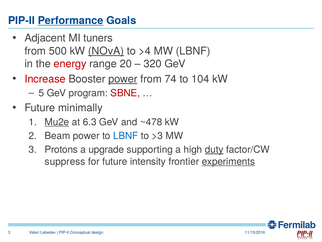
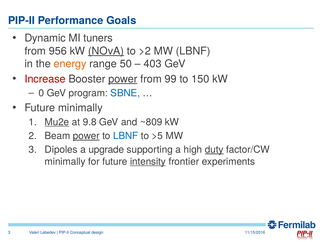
Performance underline: present -> none
Adjacent: Adjacent -> Dynamic
500: 500 -> 956
>4: >4 -> >2
energy colour: red -> orange
20: 20 -> 50
320: 320 -> 403
74: 74 -> 99
104: 104 -> 150
5: 5 -> 0
SBNE colour: red -> blue
6.3: 6.3 -> 9.8
~478: ~478 -> ~809
power at (86, 136) underline: none -> present
>3: >3 -> >5
Protons: Protons -> Dipoles
suppress at (65, 161): suppress -> minimally
intensity underline: none -> present
experiments underline: present -> none
